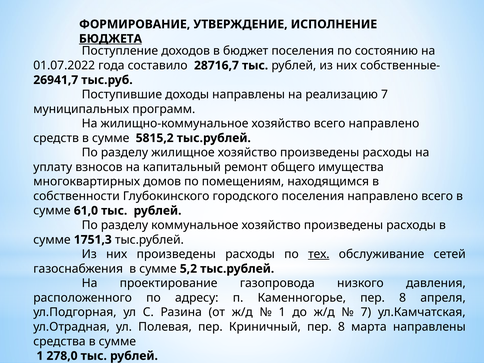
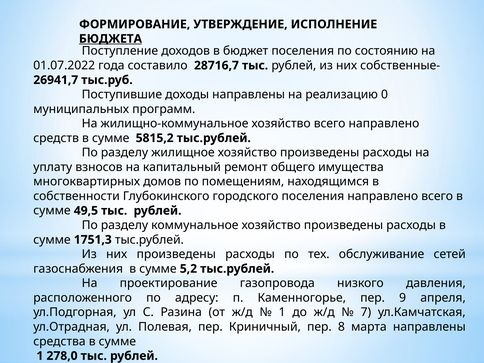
реализацию 7: 7 -> 0
61,0: 61,0 -> 49,5
тех underline: present -> none
Каменногорье пер 8: 8 -> 9
